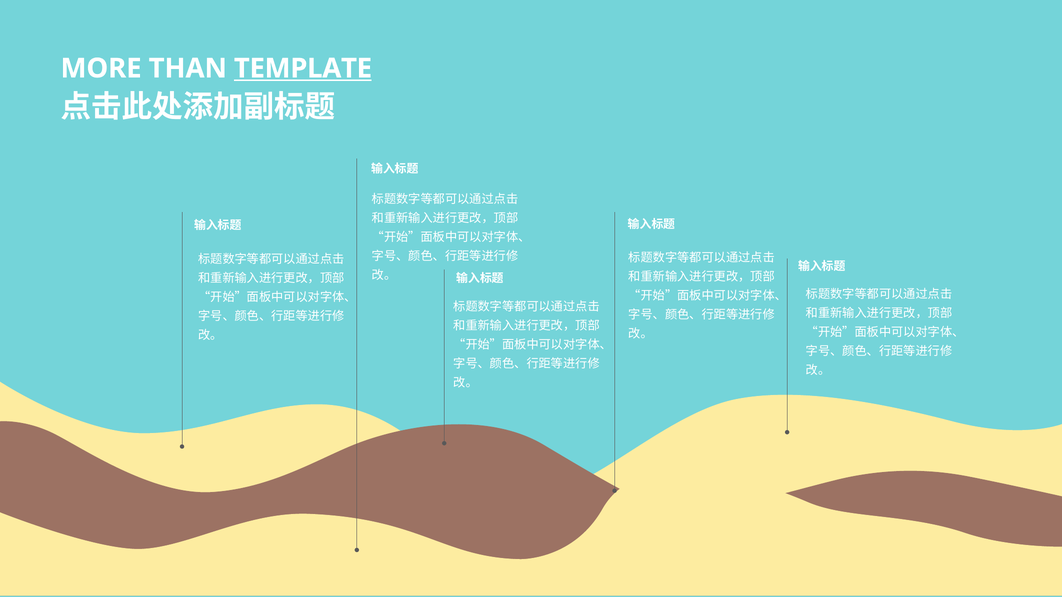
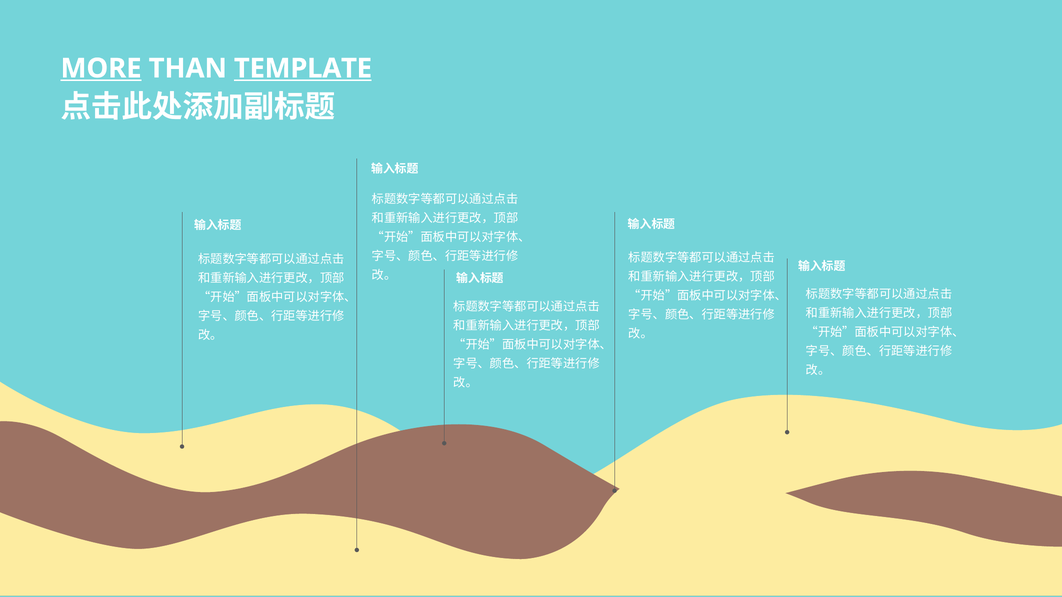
MORE underline: none -> present
